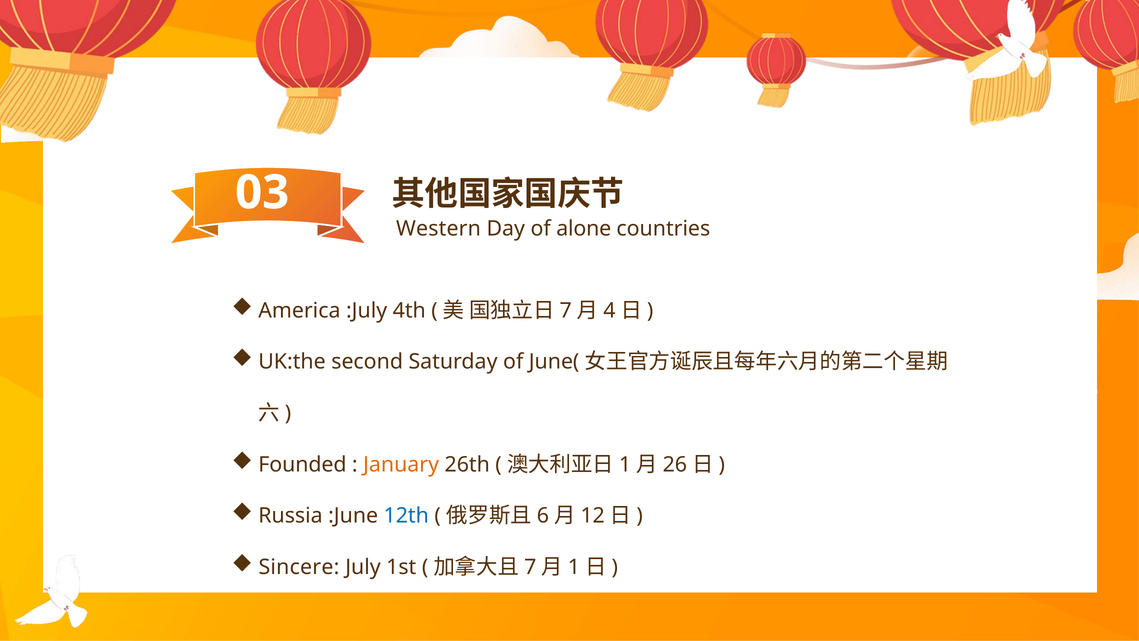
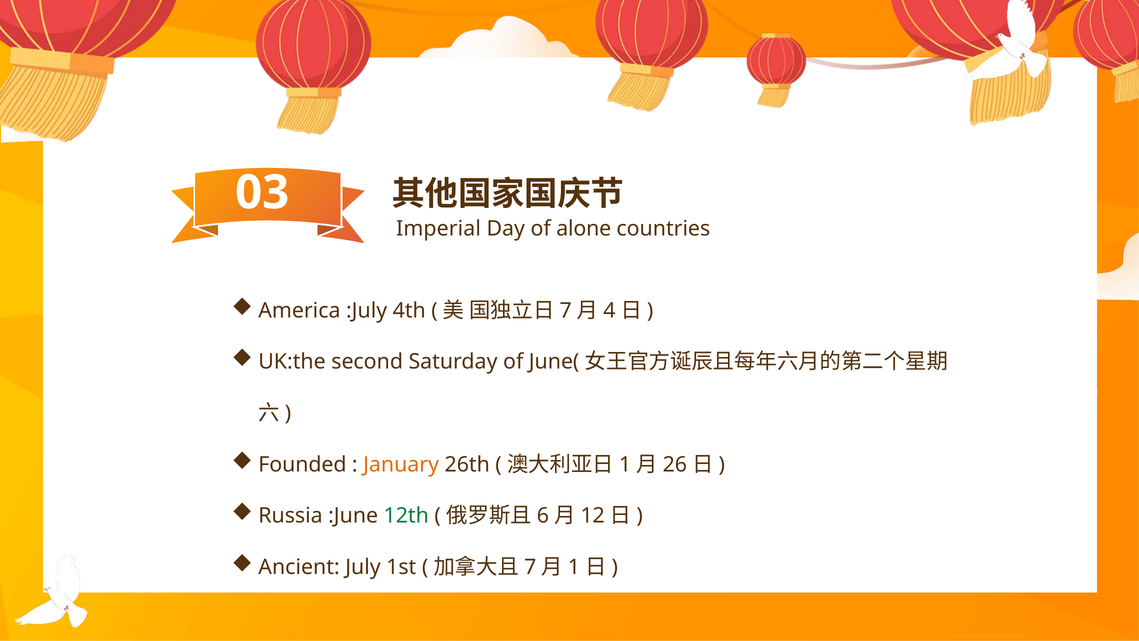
Western: Western -> Imperial
12th colour: blue -> green
Sincere: Sincere -> Ancient
